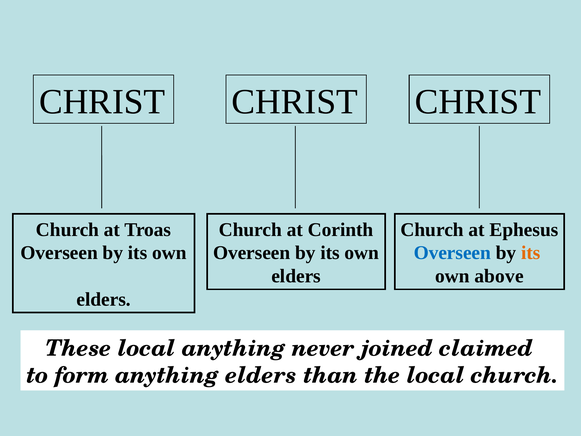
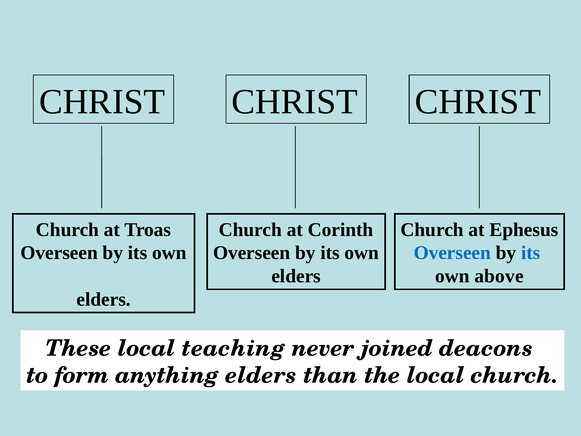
its at (531, 253) colour: orange -> blue
local anything: anything -> teaching
claimed: claimed -> deacons
